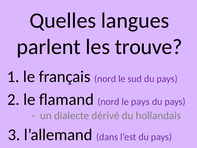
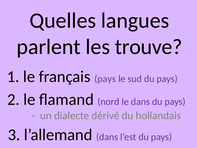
français nord: nord -> pays
le pays: pays -> dans
